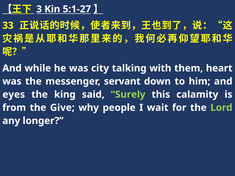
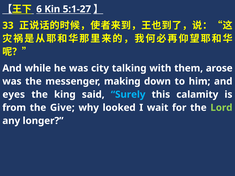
3: 3 -> 6
heart: heart -> arose
servant: servant -> making
Surely colour: light green -> light blue
people: people -> looked
